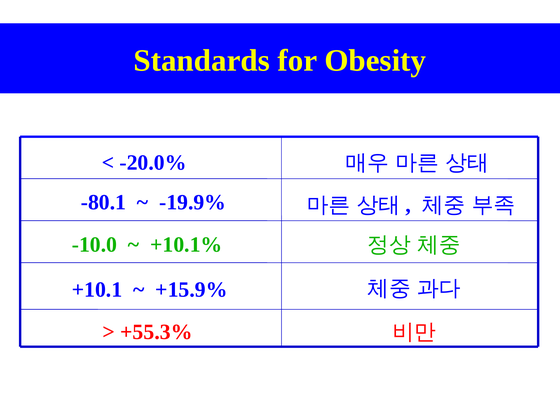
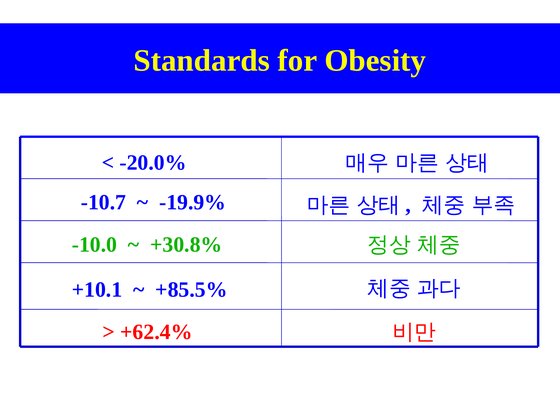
-80.1: -80.1 -> -10.7
+10.1%: +10.1% -> +30.8%
+15.9%: +15.9% -> +85.5%
+55.3%: +55.3% -> +62.4%
